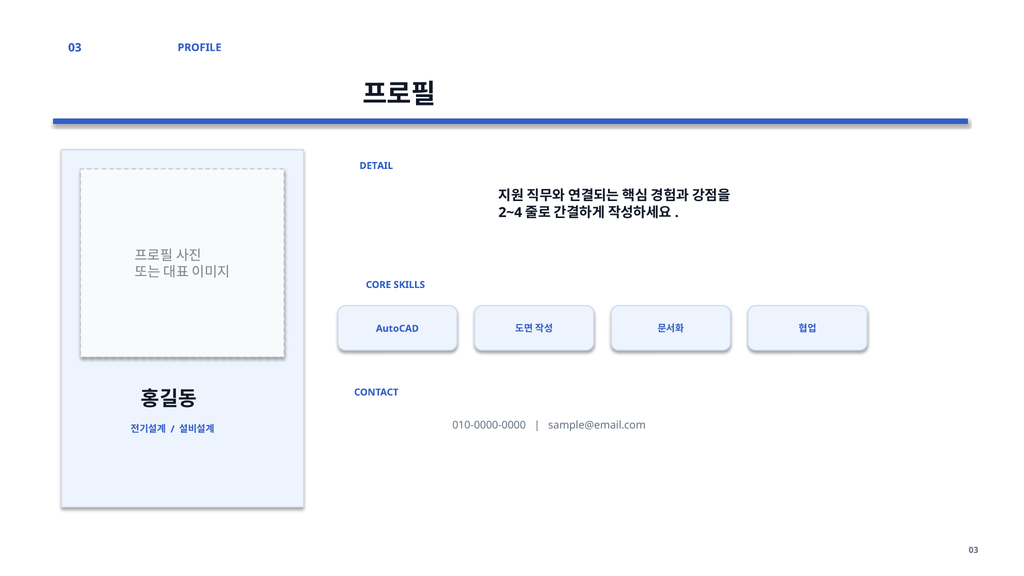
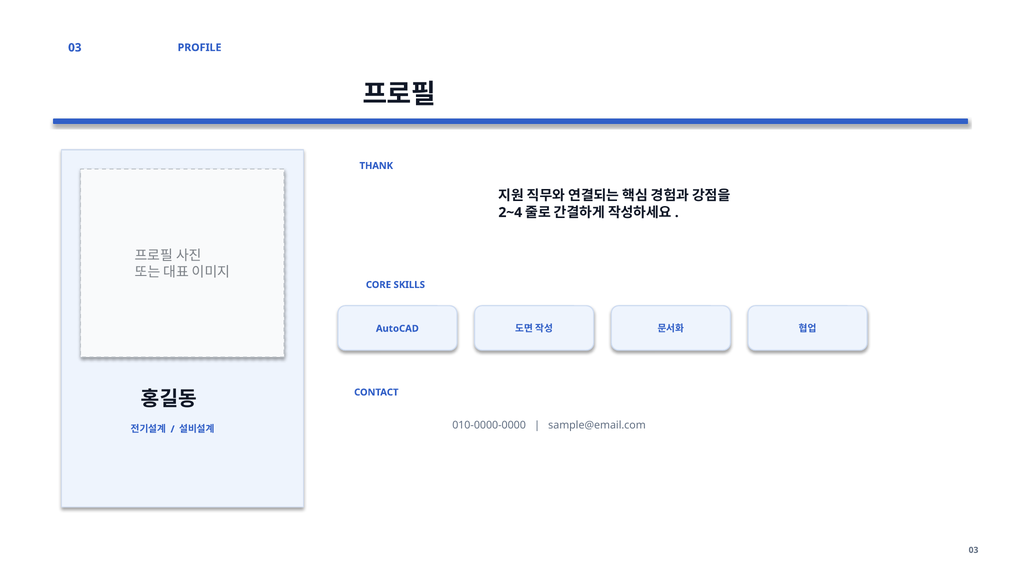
DETAIL: DETAIL -> THANK
